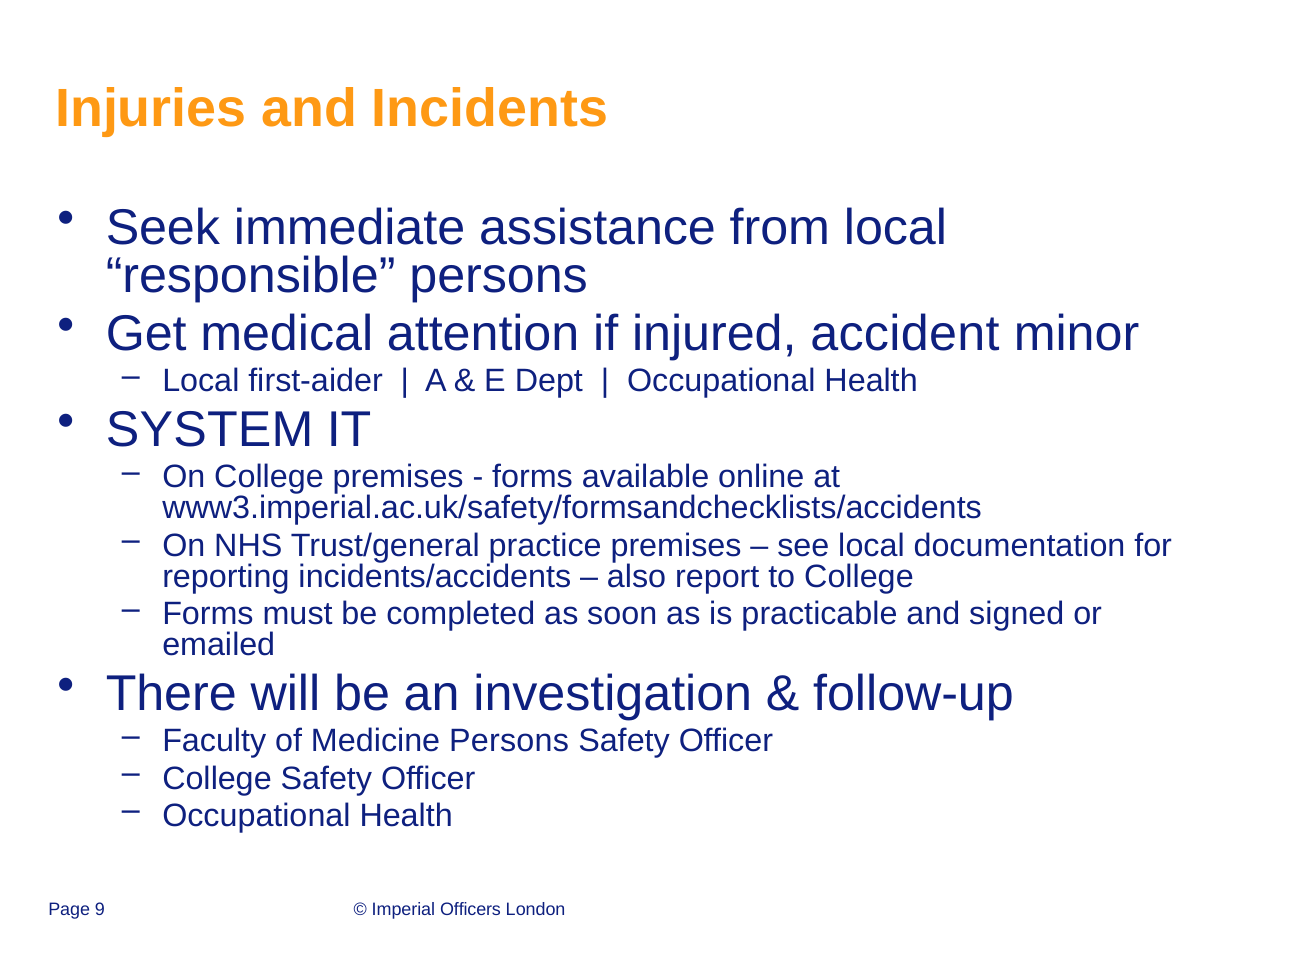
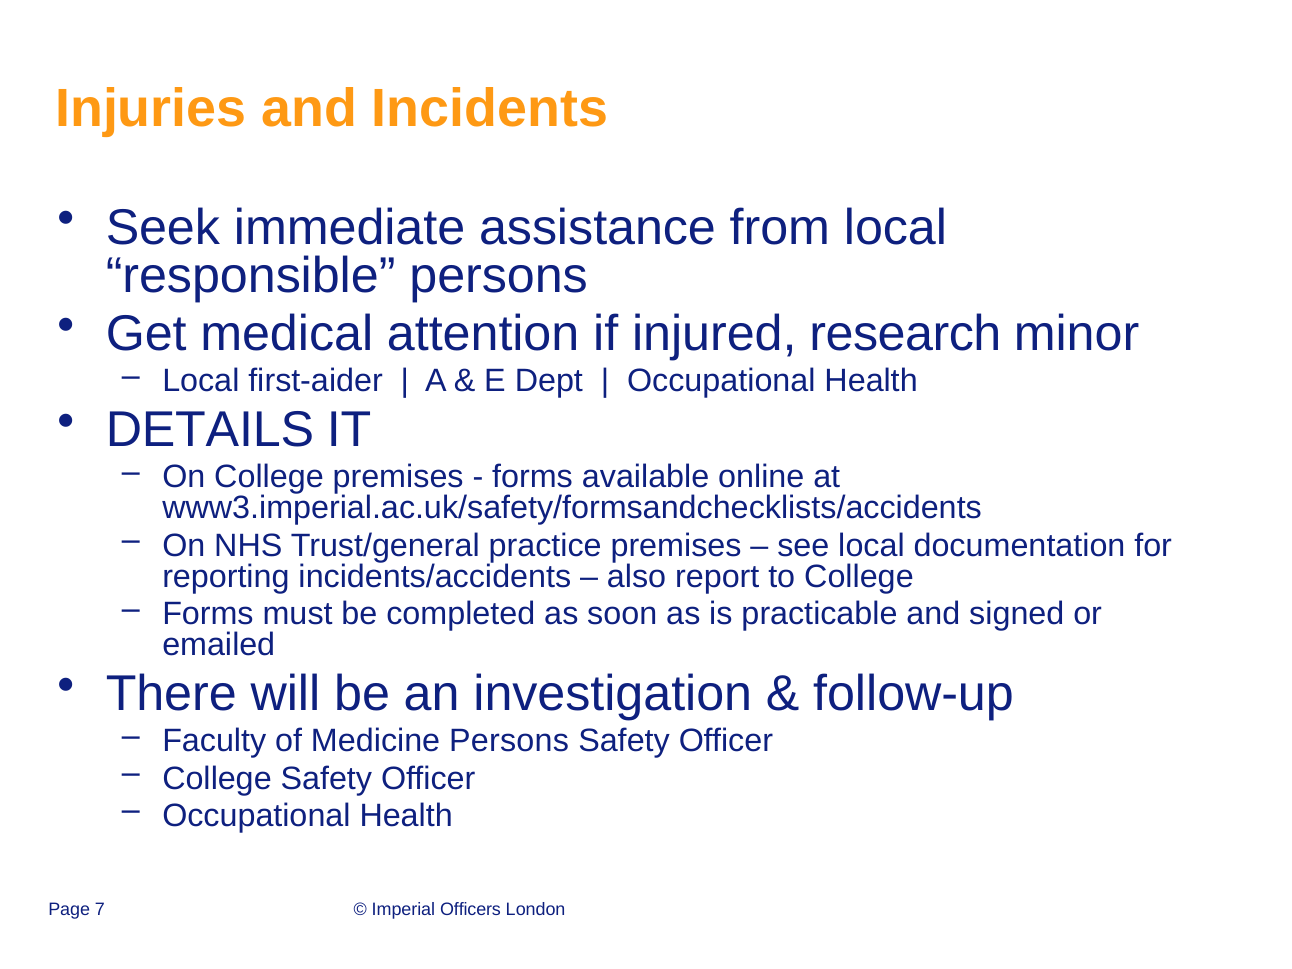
accident: accident -> research
SYSTEM: SYSTEM -> DETAILS
9: 9 -> 7
